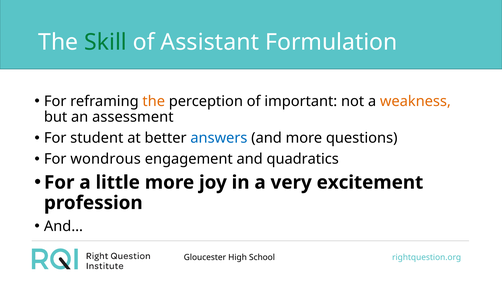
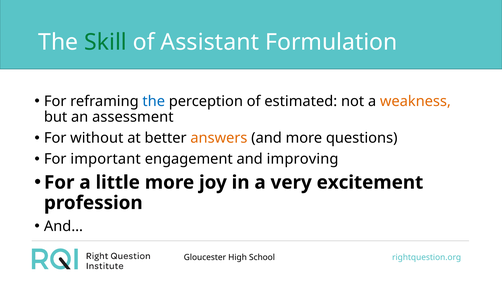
the at (154, 101) colour: orange -> blue
important: important -> estimated
student: student -> without
answers colour: blue -> orange
wondrous: wondrous -> important
quadratics: quadratics -> improving
